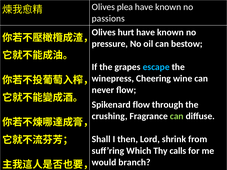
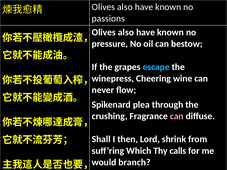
plea at (125, 7): plea -> also
hurt at (126, 32): hurt -> also
Spikenard flow: flow -> plea
can at (177, 116) colour: light green -> pink
